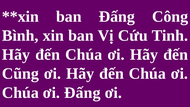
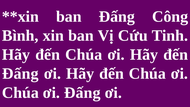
Cũng at (20, 74): Cũng -> Ðấng
